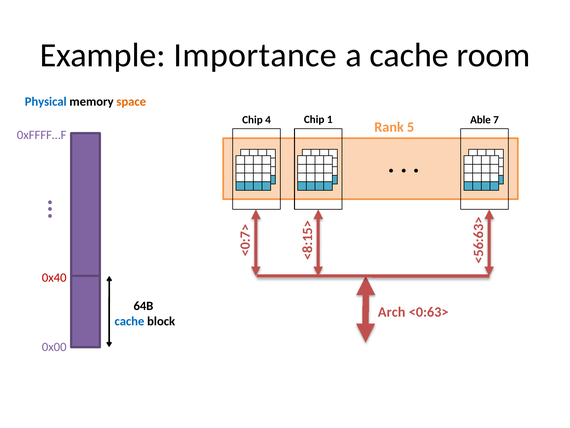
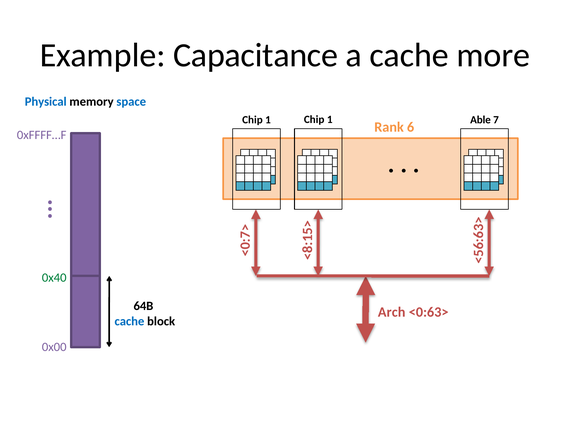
Importance: Importance -> Capacitance
room: room -> more
space colour: orange -> blue
4 at (268, 120): 4 -> 1
Rank 5: 5 -> 6
0x40 colour: red -> green
